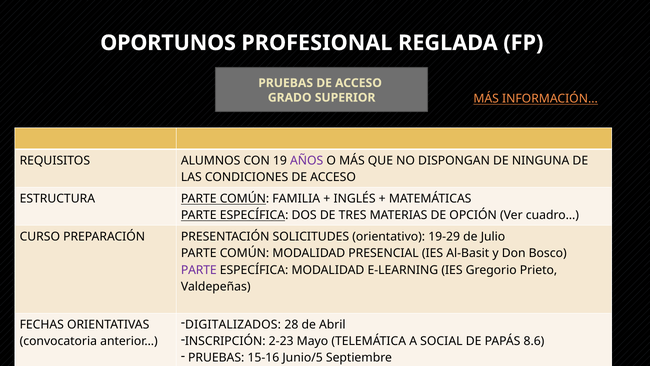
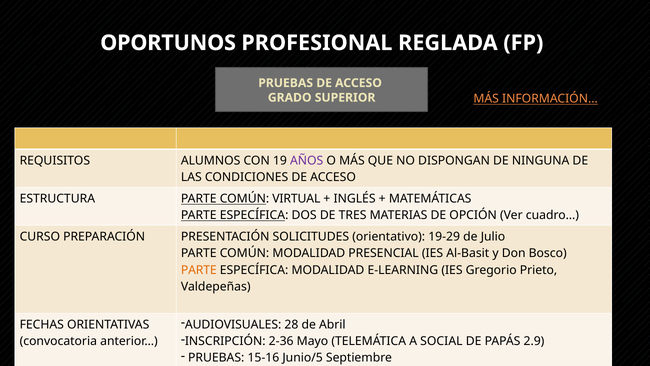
FAMILIA: FAMILIA -> VIRTUAL
PARTE at (199, 270) colour: purple -> orange
DIGITALIZADOS: DIGITALIZADOS -> AUDIOVISUALES
2-23: 2-23 -> 2-36
8.6: 8.6 -> 2.9
